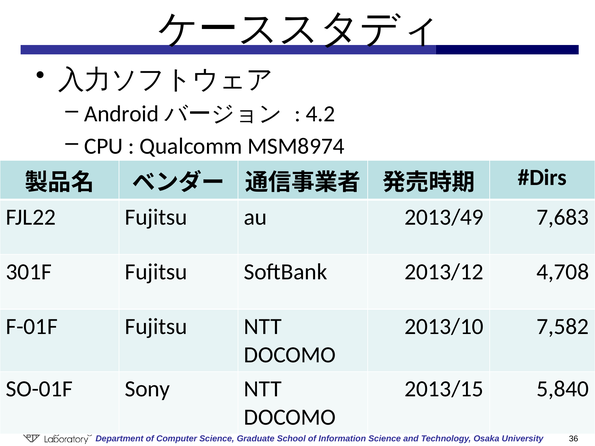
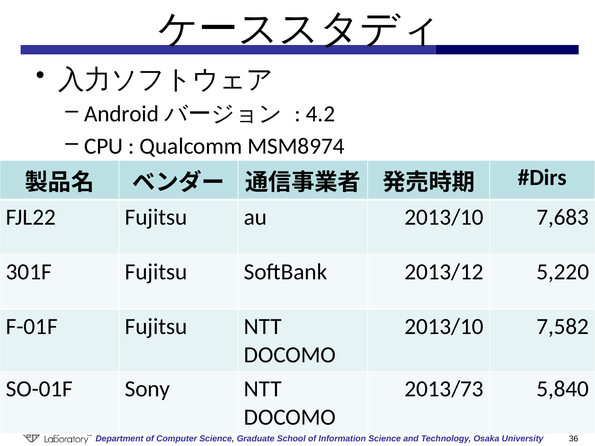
au 2013/49: 2013/49 -> 2013/10
4,708: 4,708 -> 5,220
2013/15: 2013/15 -> 2013/73
